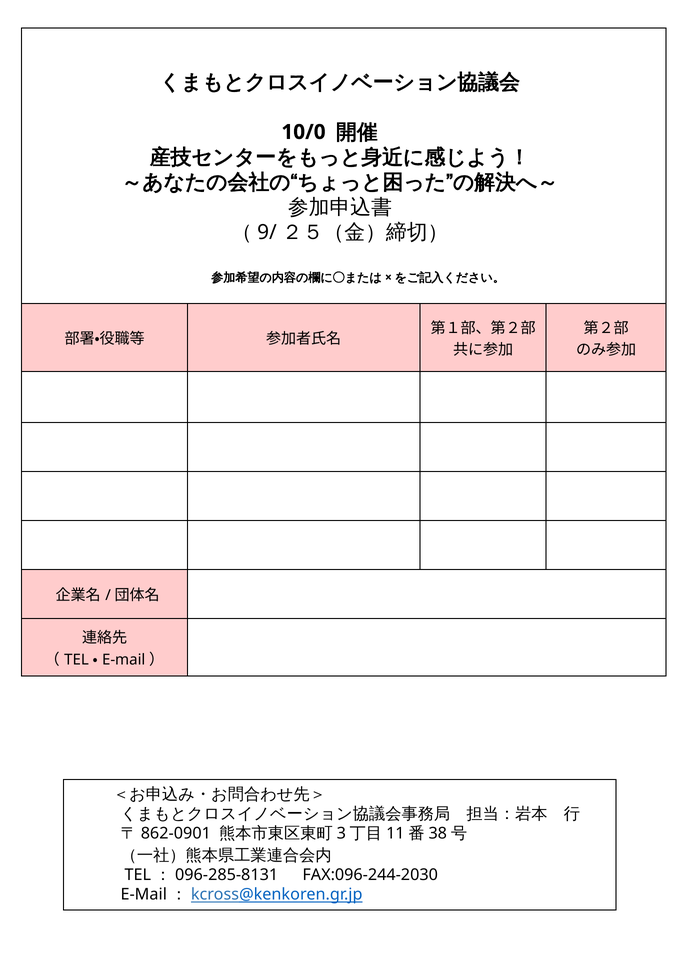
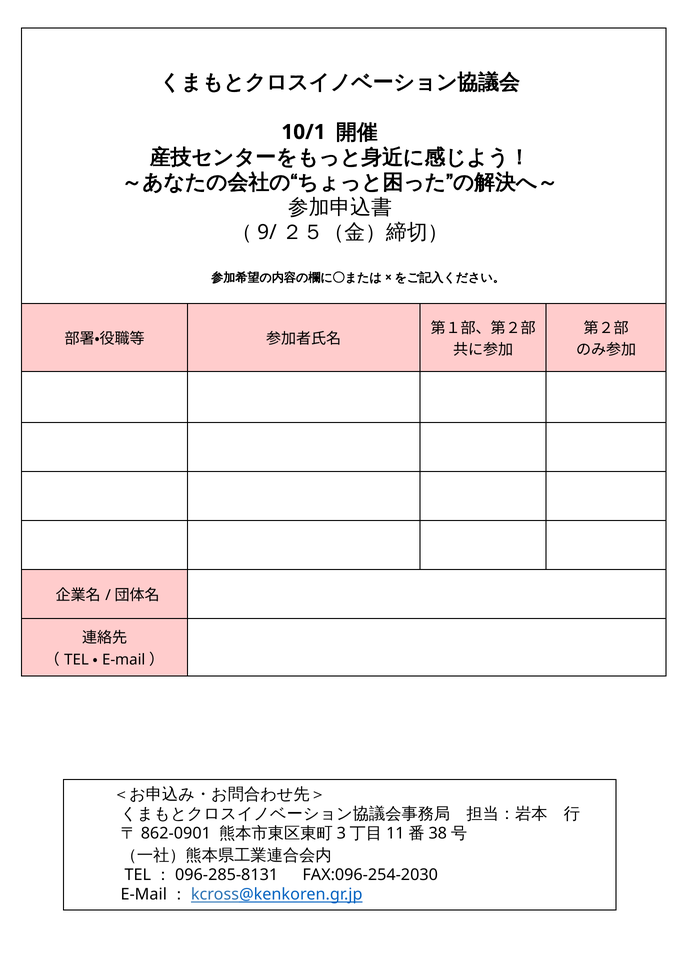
10/0: 10/0 -> 10/1
FAX:096-244-2030: FAX:096-244-2030 -> FAX:096-254-2030
